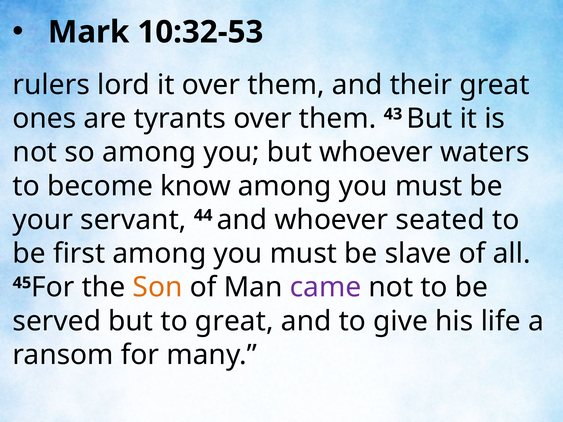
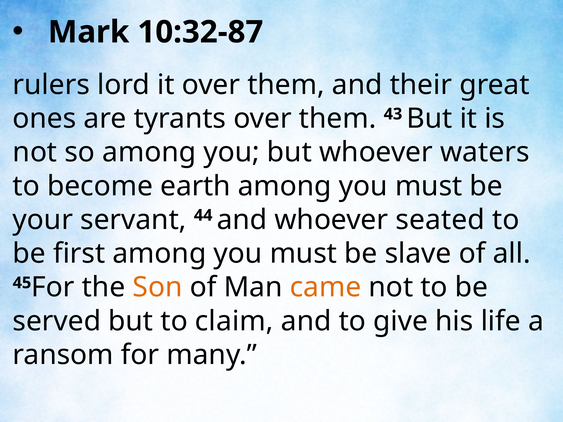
10:32-53: 10:32-53 -> 10:32-87
know: know -> earth
came colour: purple -> orange
to great: great -> claim
